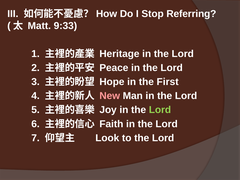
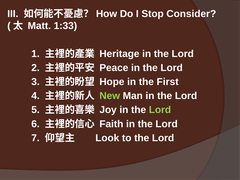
Referring: Referring -> Consider
9:33: 9:33 -> 1:33
New colour: pink -> light green
